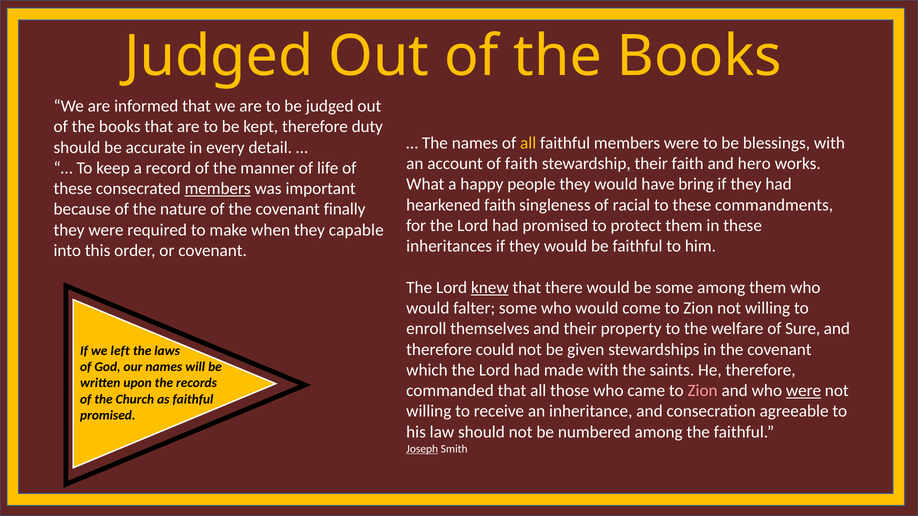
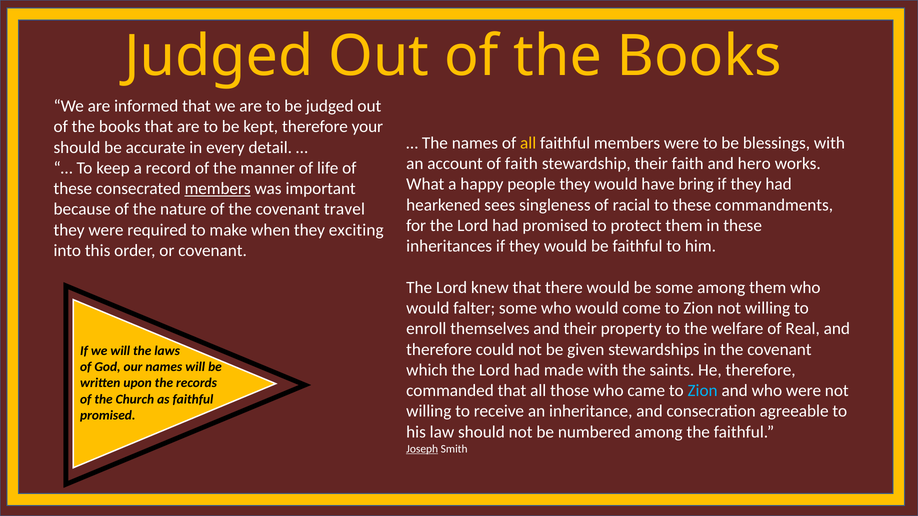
duty: duty -> your
hearkened faith: faith -> sees
finally: finally -> travel
capable: capable -> exciting
knew underline: present -> none
Sure: Sure -> Real
we left: left -> will
Zion at (703, 391) colour: pink -> light blue
were at (804, 391) underline: present -> none
